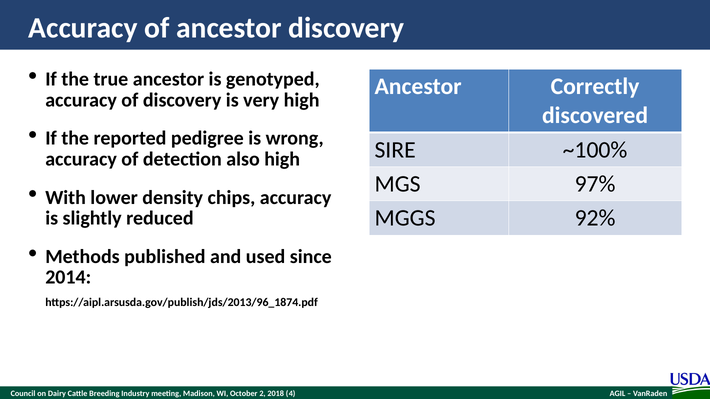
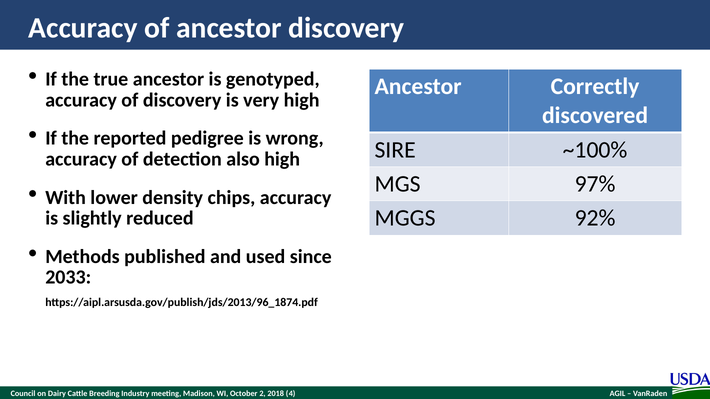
2014: 2014 -> 2033
